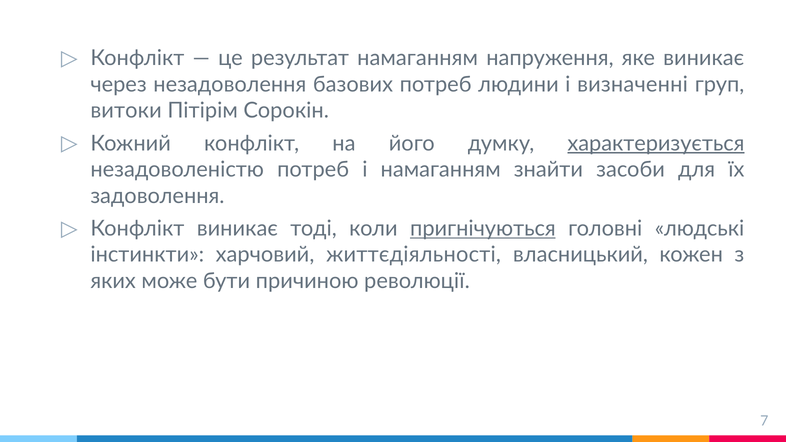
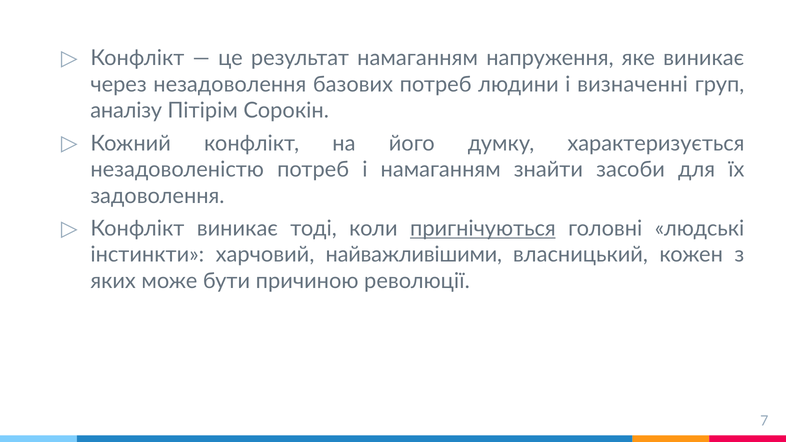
витоки: витоки -> аналізу
характеризується underline: present -> none
життєдіяльності: життєдіяльності -> найважливішими
